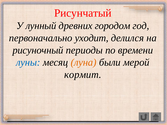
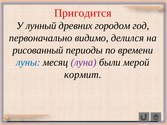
Рисунчатый: Рисунчатый -> Пригодится
уходит: уходит -> видимо
рисуночный: рисуночный -> рисованный
луна colour: orange -> purple
